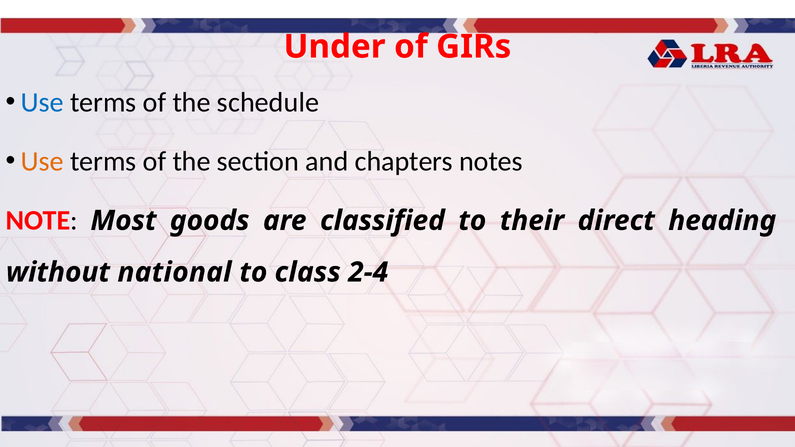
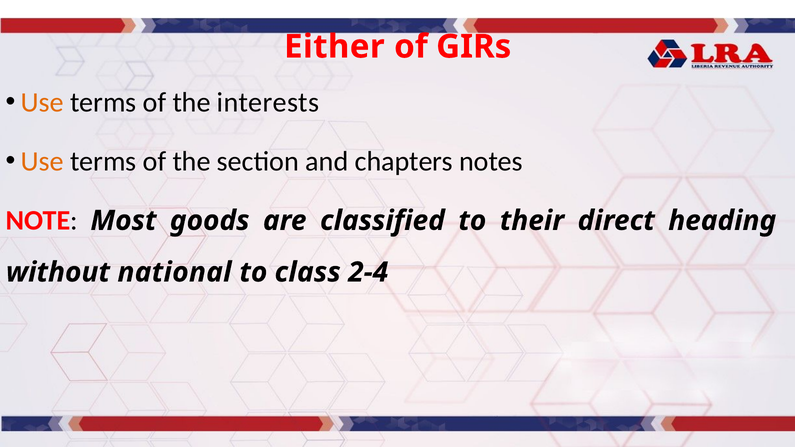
Under: Under -> Either
Use at (42, 102) colour: blue -> orange
schedule: schedule -> interests
